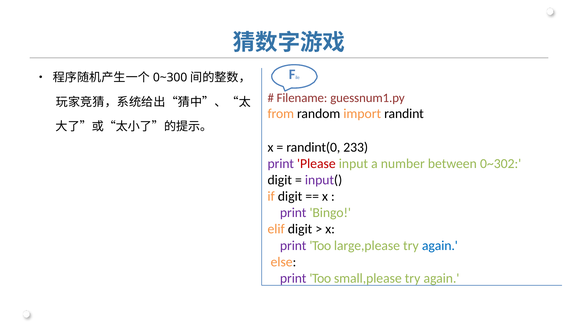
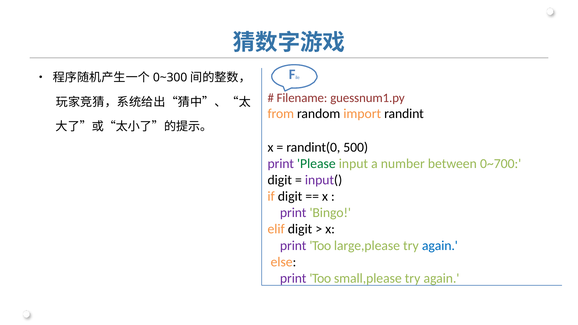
233: 233 -> 500
Please colour: red -> green
0~302: 0~302 -> 0~700
